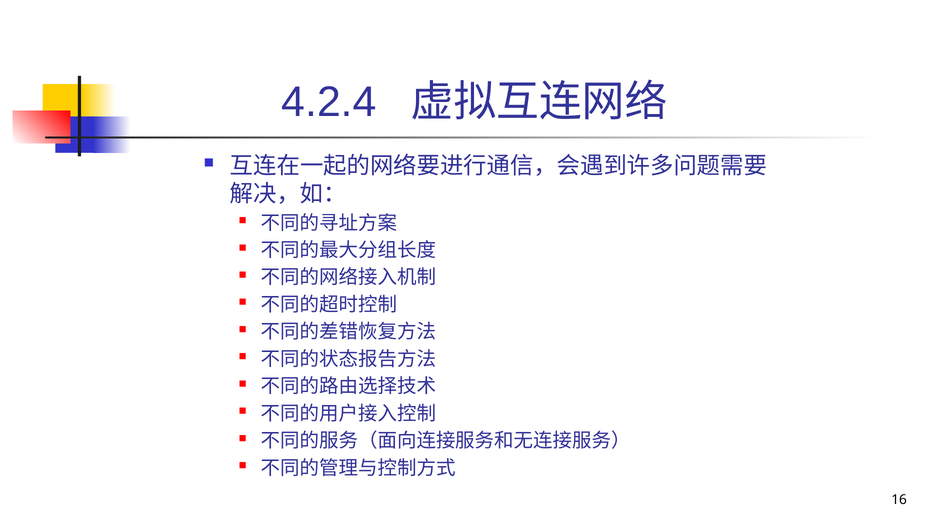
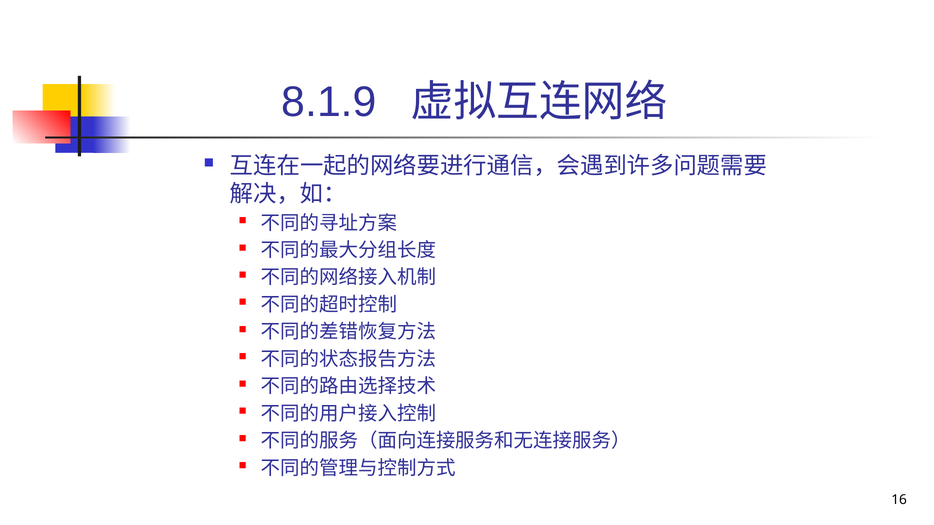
4.2.4: 4.2.4 -> 8.1.9
